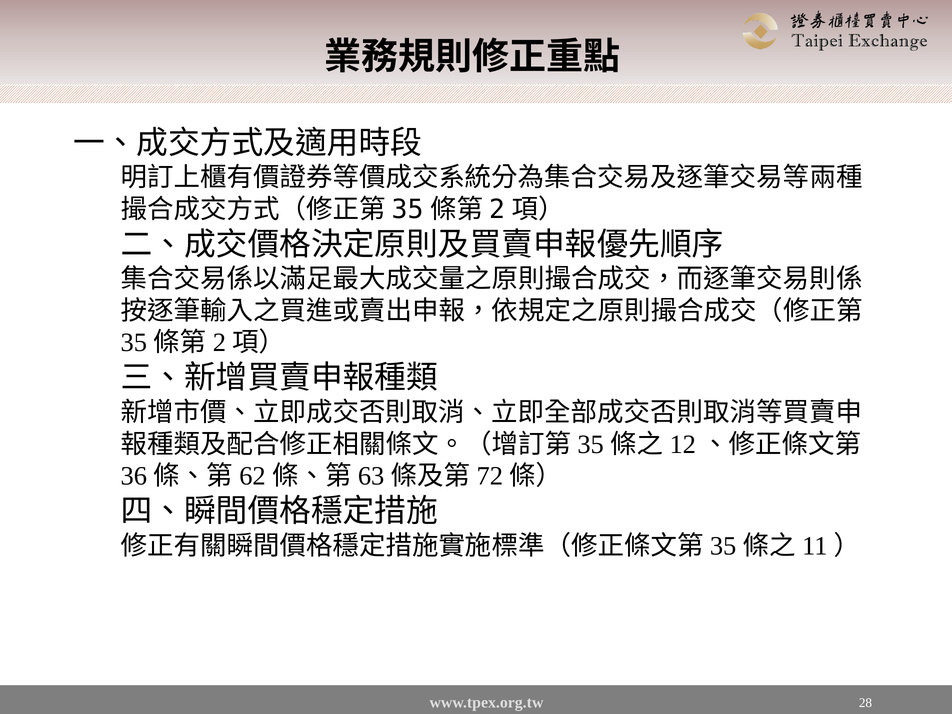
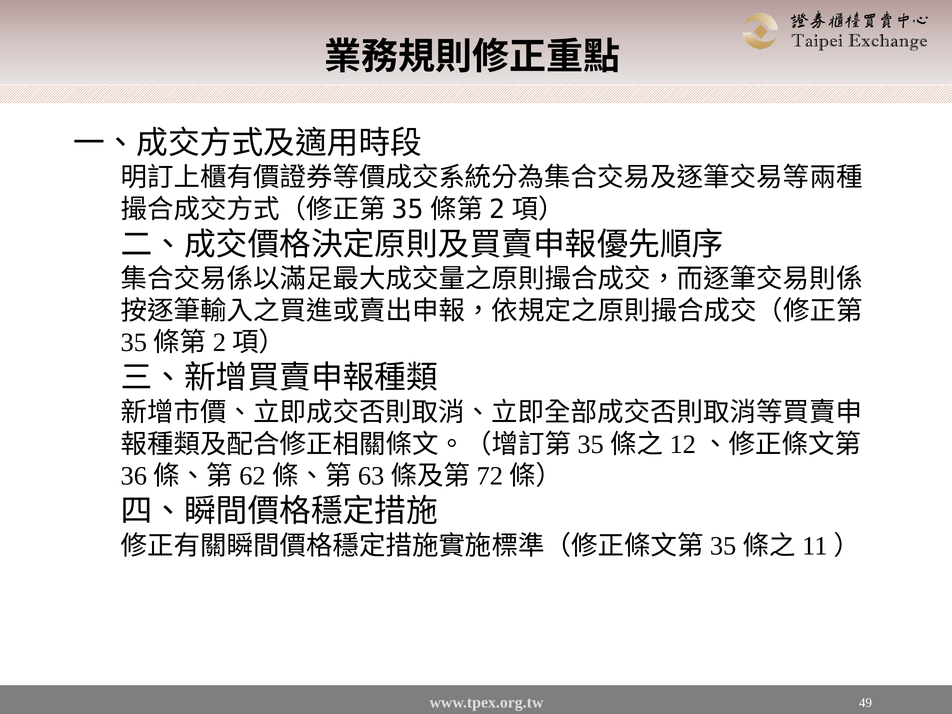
28: 28 -> 49
